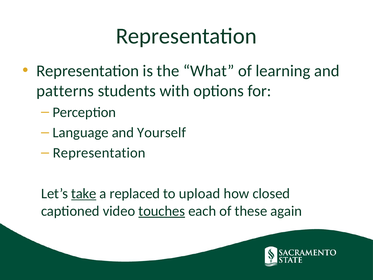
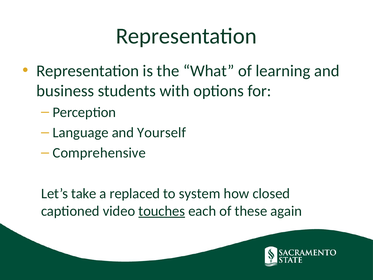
patterns: patterns -> business
Representation at (99, 153): Representation -> Comprehensive
take underline: present -> none
upload: upload -> system
